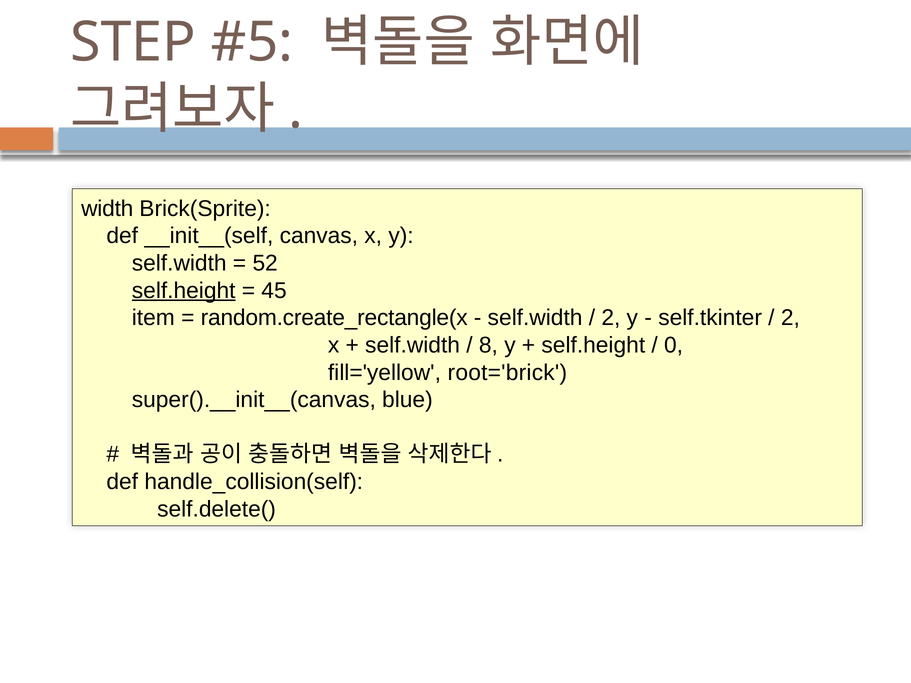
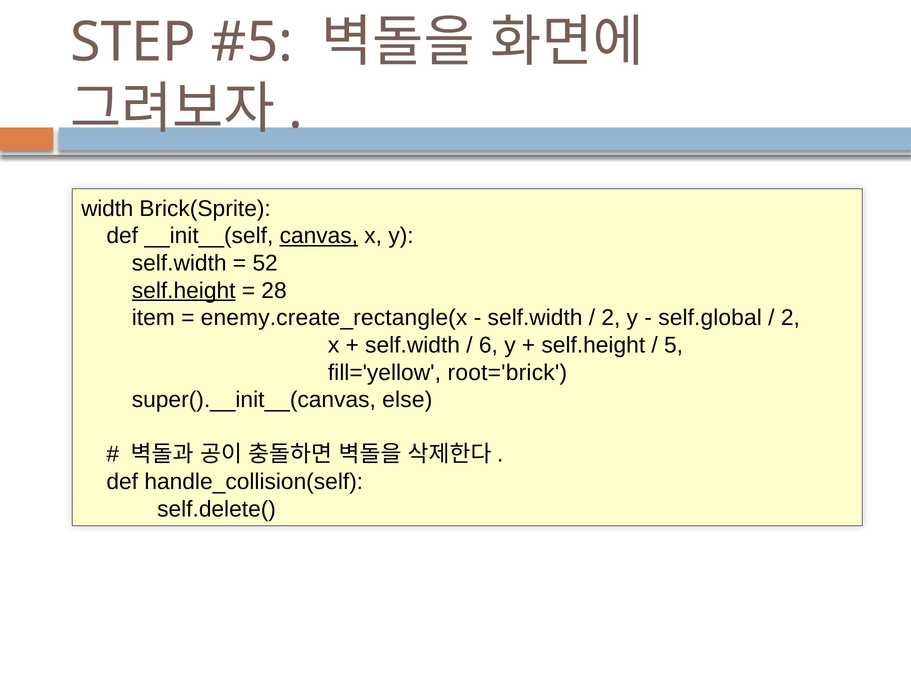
canvas underline: none -> present
45: 45 -> 28
random.create_rectangle(x: random.create_rectangle(x -> enemy.create_rectangle(x
self.tkinter: self.tkinter -> self.global
8: 8 -> 6
0: 0 -> 5
blue: blue -> else
